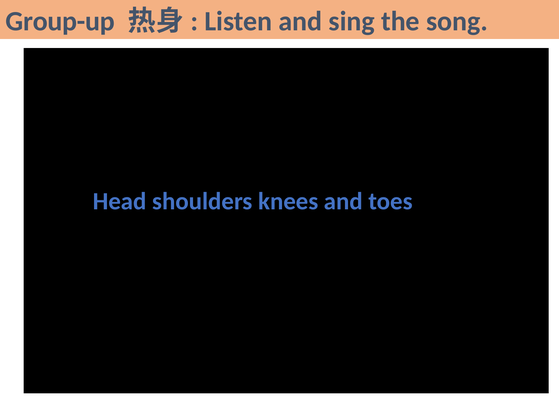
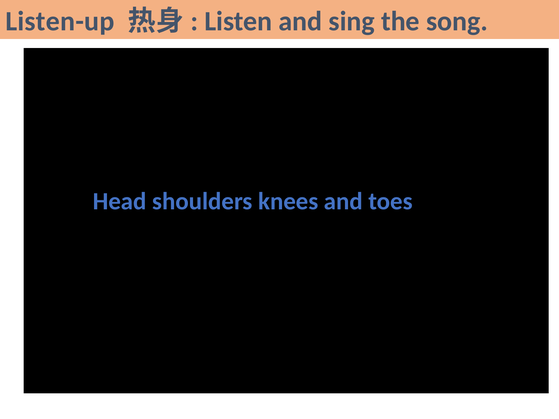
Group-up: Group-up -> Listen-up
